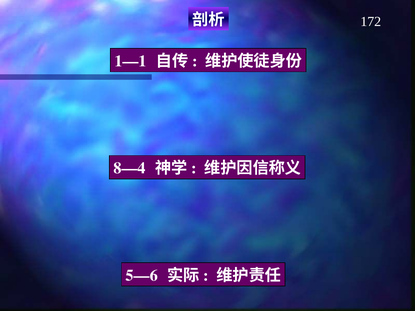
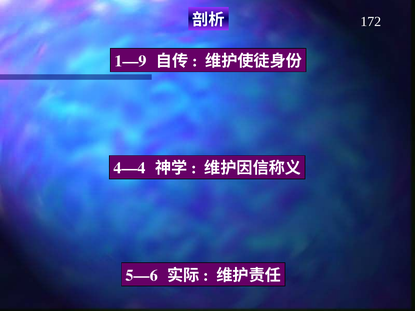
1—1: 1—1 -> 1—9
8—4: 8—4 -> 4—4
